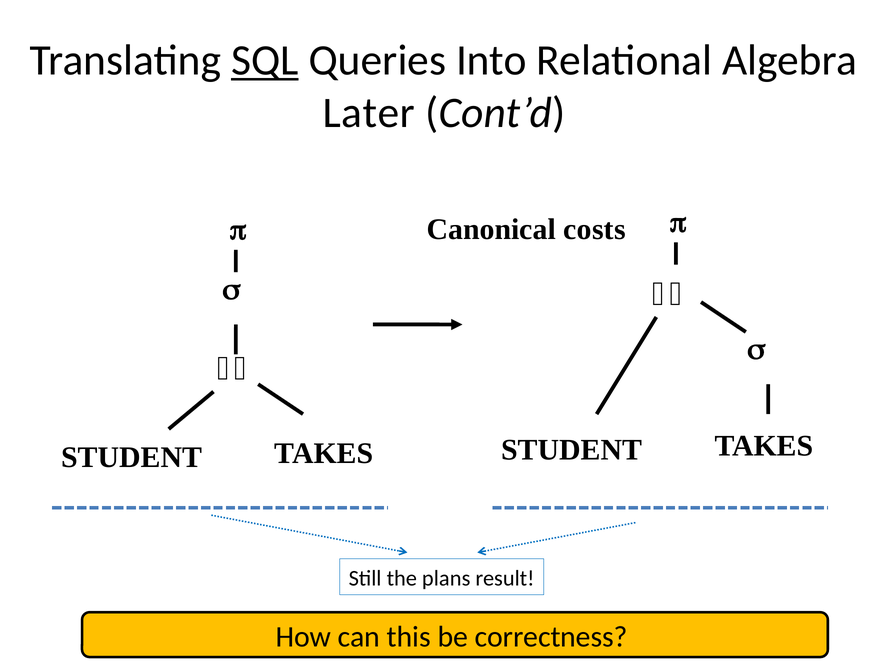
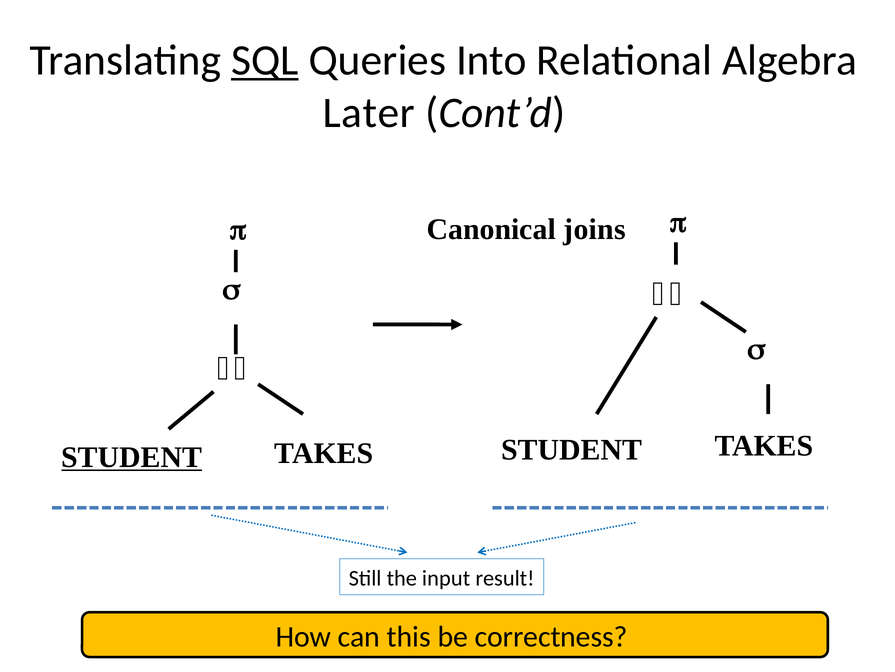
costs: costs -> joins
STUDENT at (132, 457) underline: none -> present
plans: plans -> input
